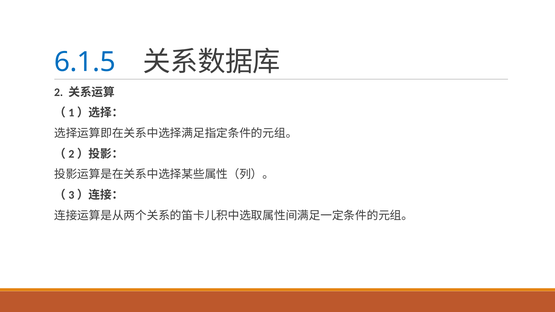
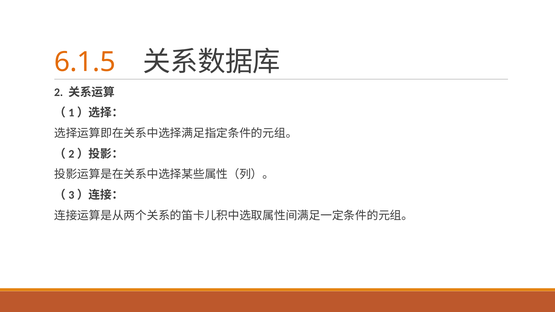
6.1.5 colour: blue -> orange
